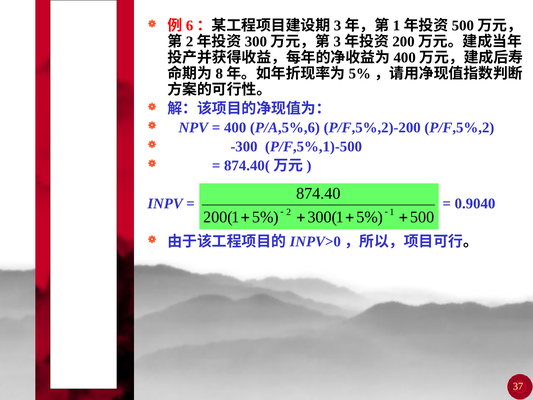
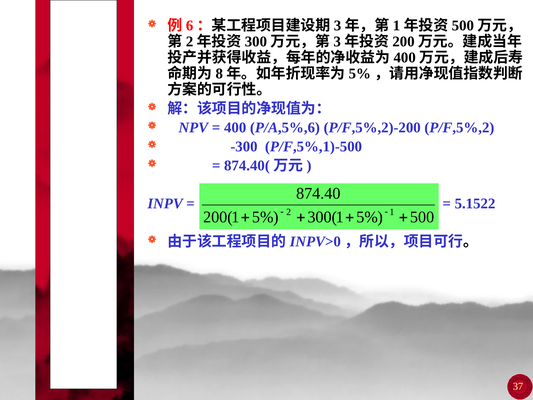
0.9040: 0.9040 -> 5.1522
